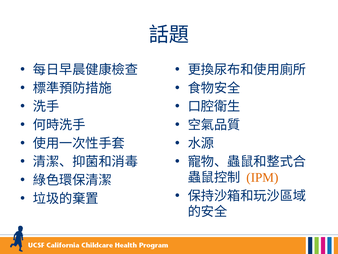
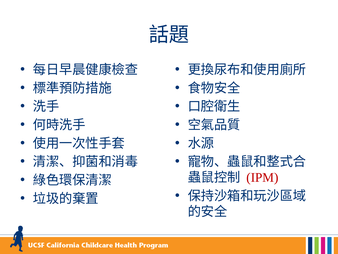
IPM colour: orange -> red
